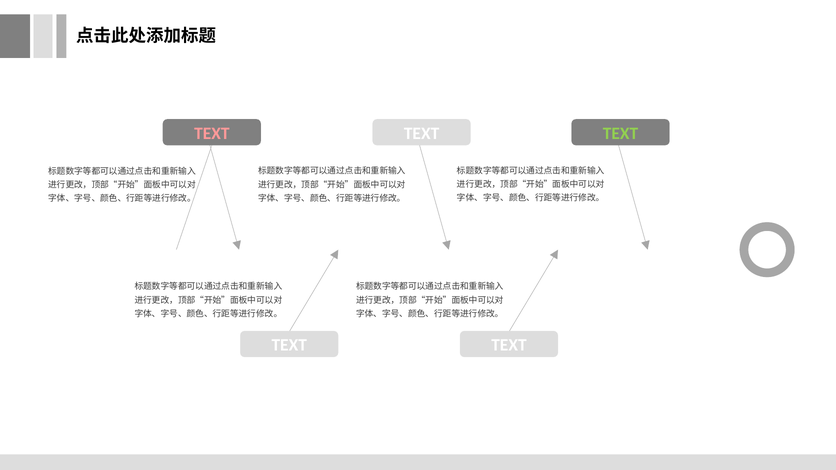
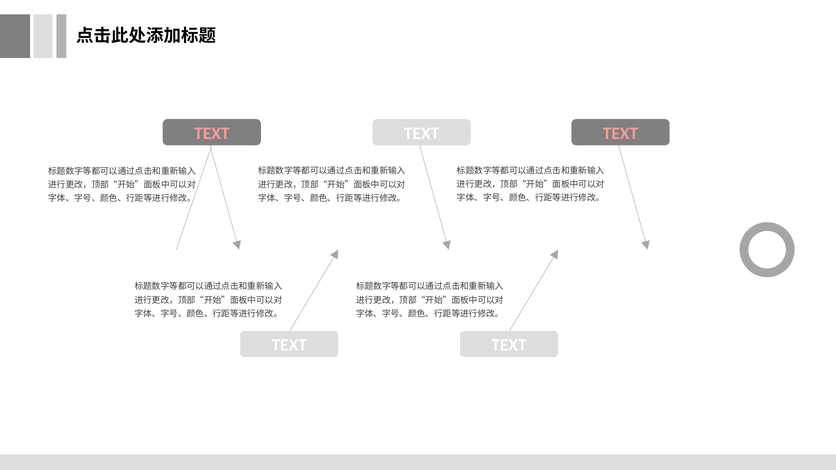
TEXT at (621, 133) colour: light green -> pink
